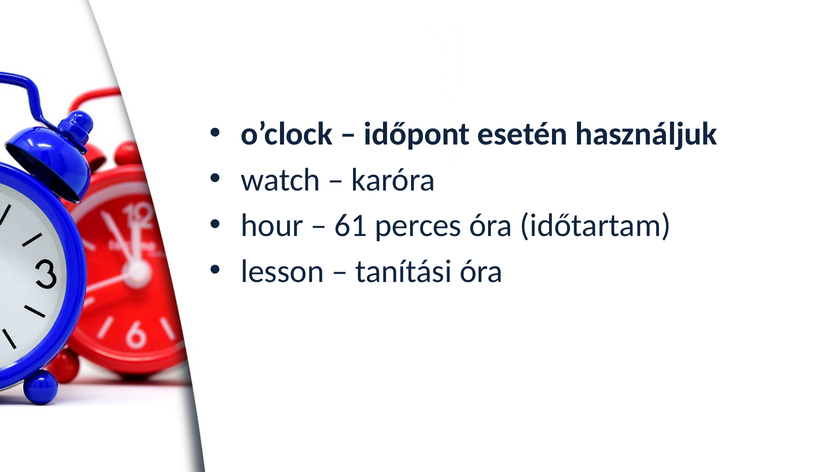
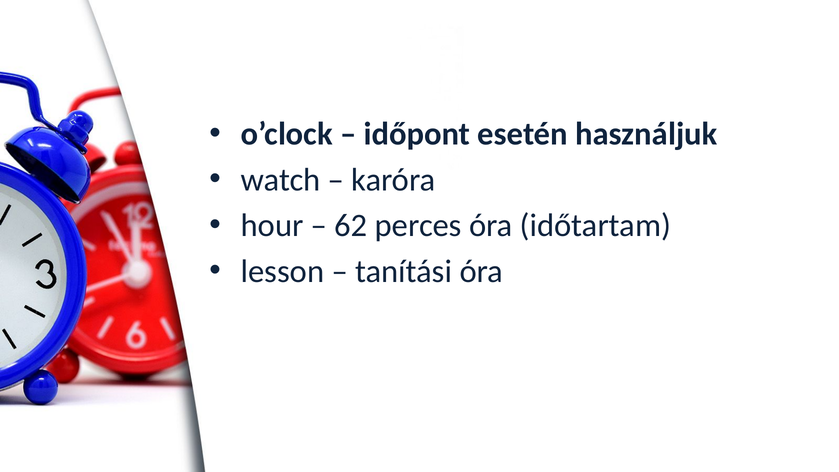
61: 61 -> 62
